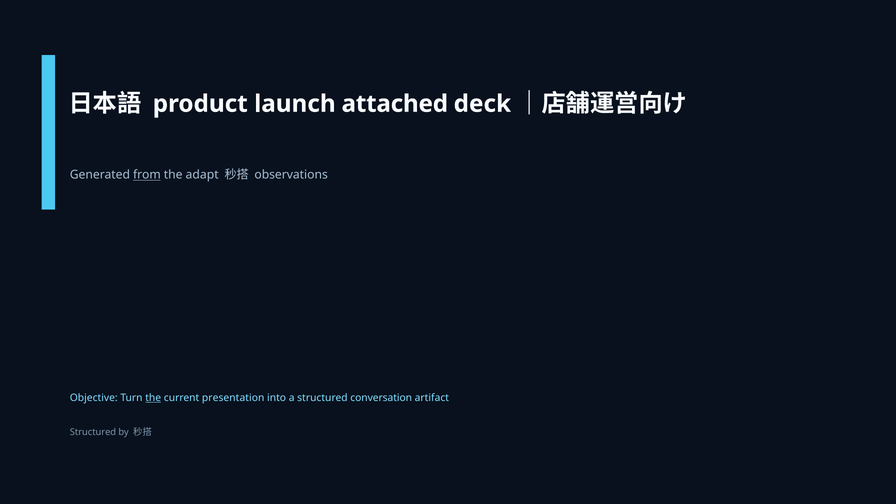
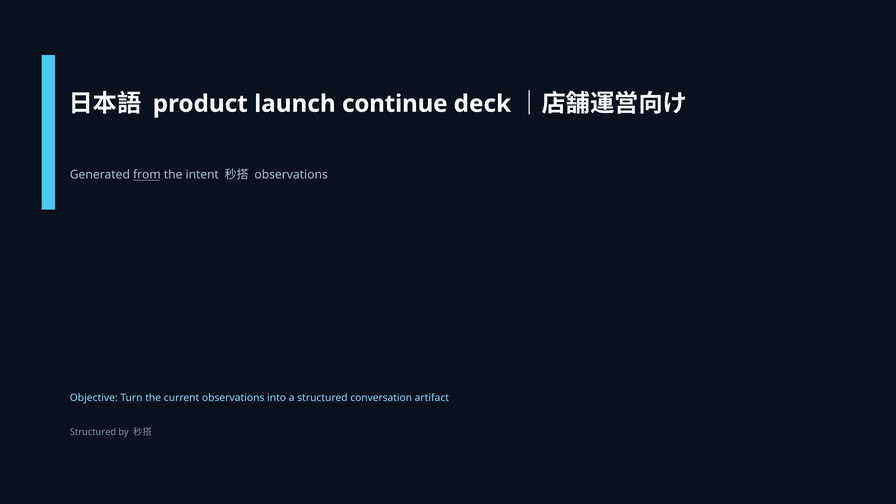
attached: attached -> continue
adapt: adapt -> intent
the at (153, 398) underline: present -> none
current presentation: presentation -> observations
